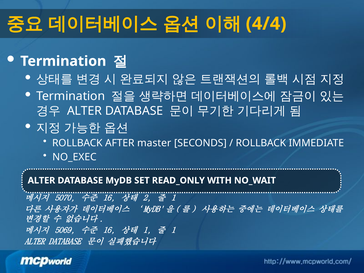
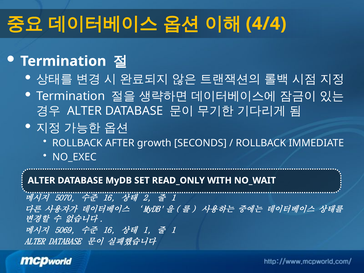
master: master -> growth
